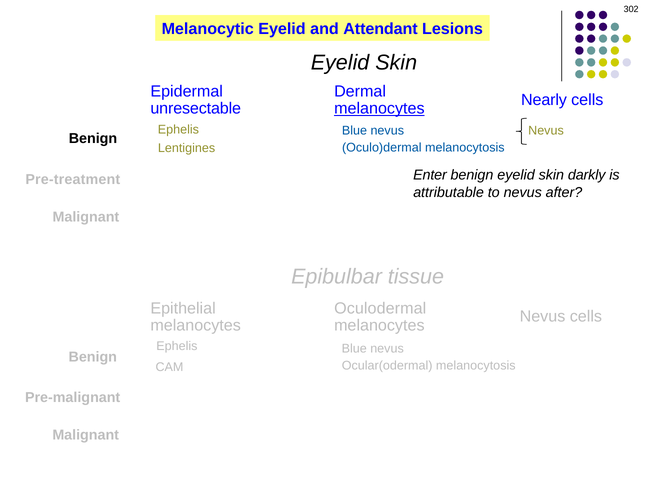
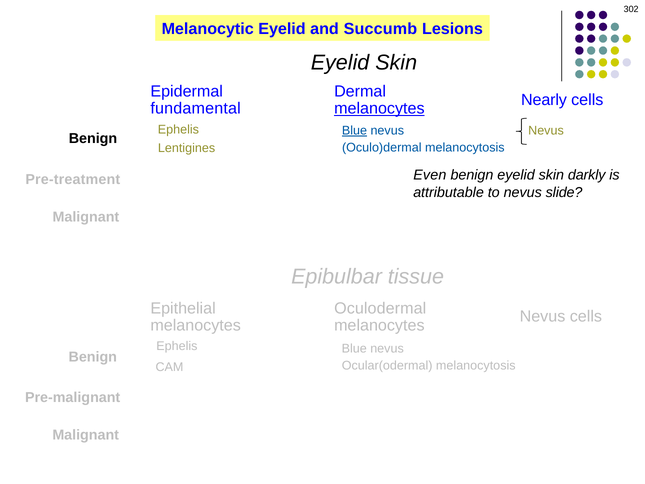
Attendant: Attendant -> Succumb
unresectable: unresectable -> fundamental
Blue at (355, 131) underline: none -> present
Enter: Enter -> Even
after: after -> slide
